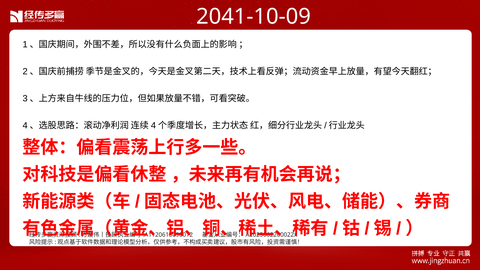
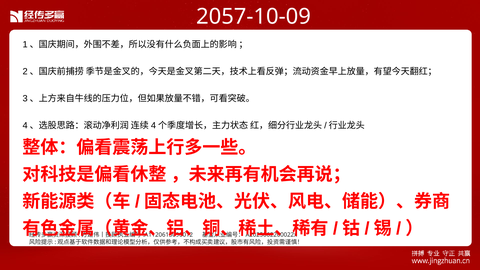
2041-10-09: 2041-10-09 -> 2057-10-09
